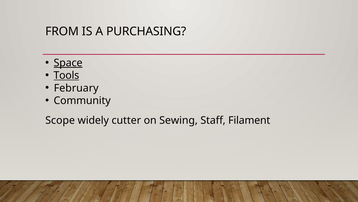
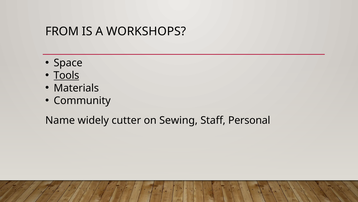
PURCHASING: PURCHASING -> WORKSHOPS
Space underline: present -> none
February: February -> Materials
Scope: Scope -> Name
Filament: Filament -> Personal
